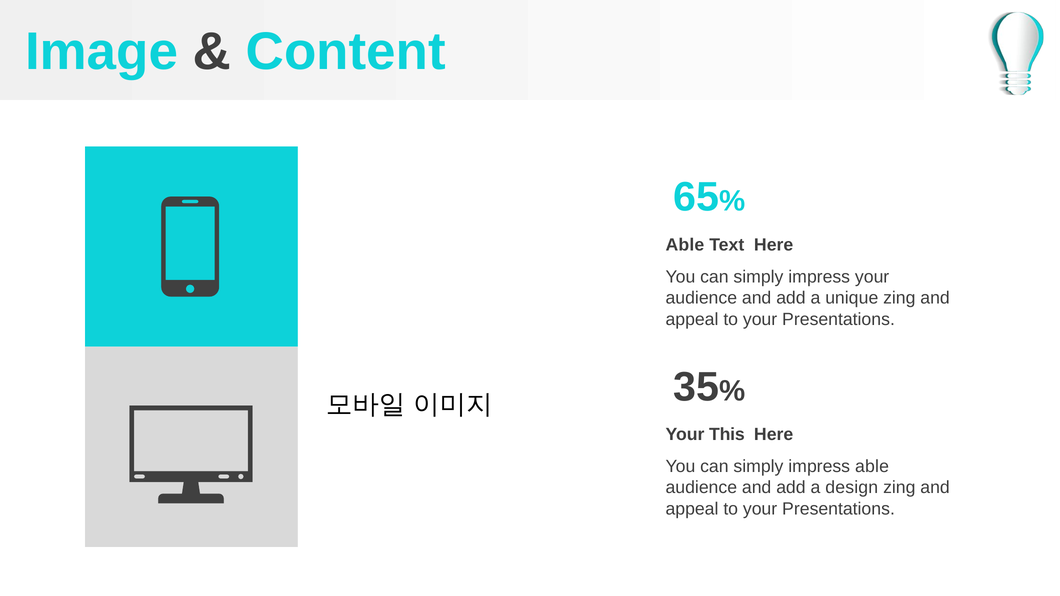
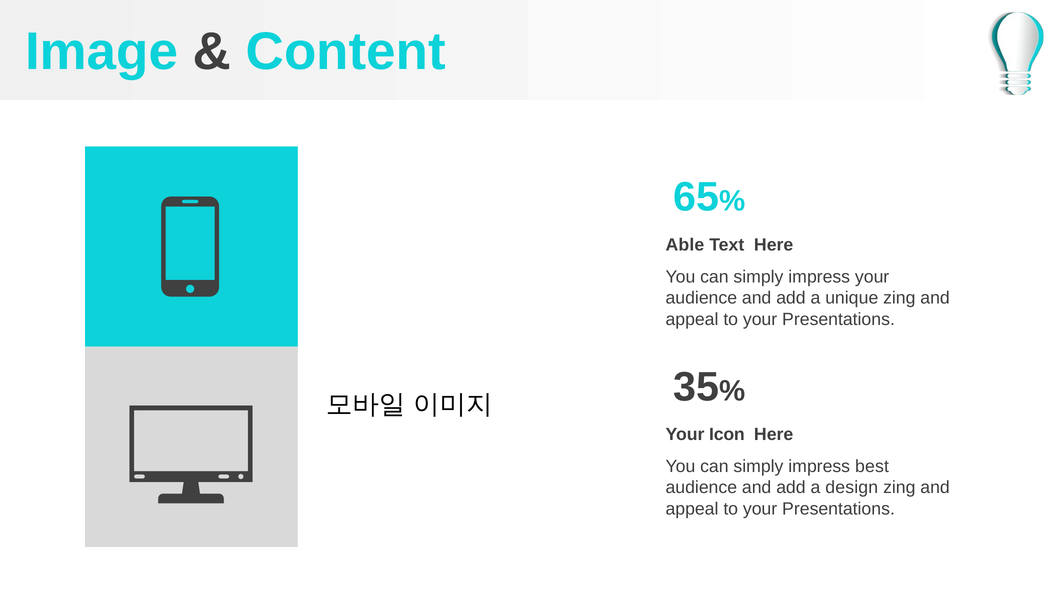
This: This -> Icon
impress able: able -> best
